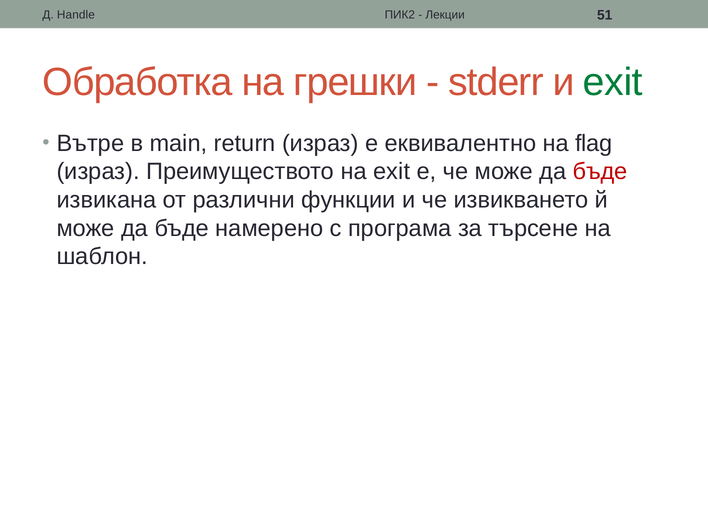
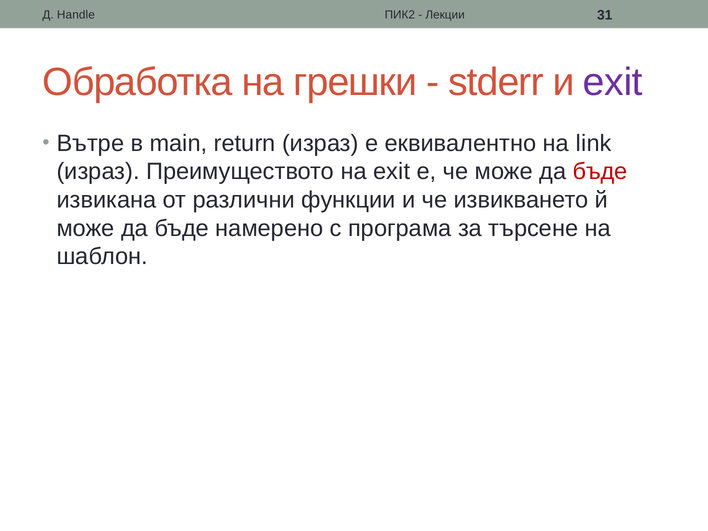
51: 51 -> 31
exit at (613, 82) colour: green -> purple
flag: flag -> link
